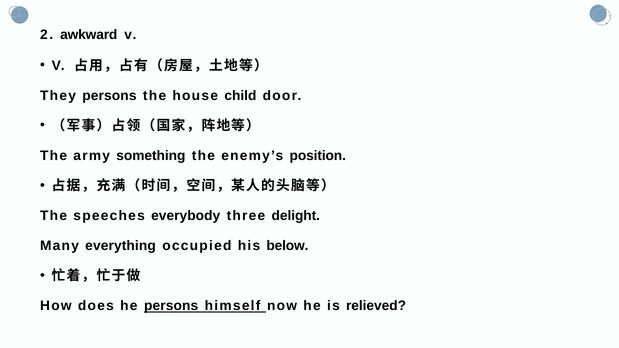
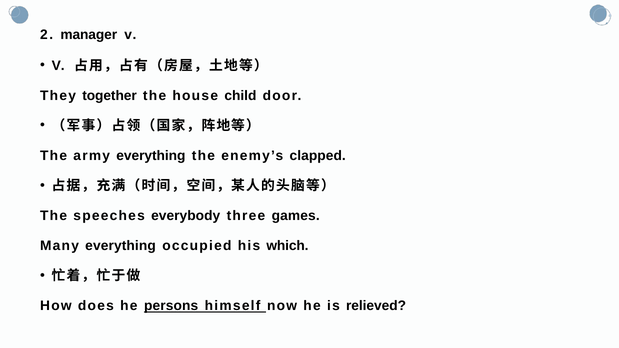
awkward: awkward -> manager
They persons: persons -> together
army something: something -> everything
position: position -> clapped
delight: delight -> games
below: below -> which
